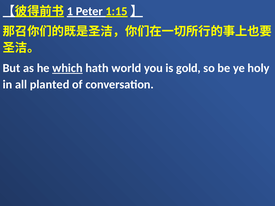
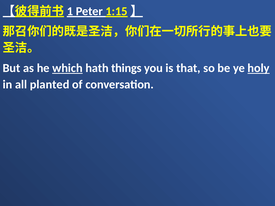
world: world -> things
gold: gold -> that
holy underline: none -> present
